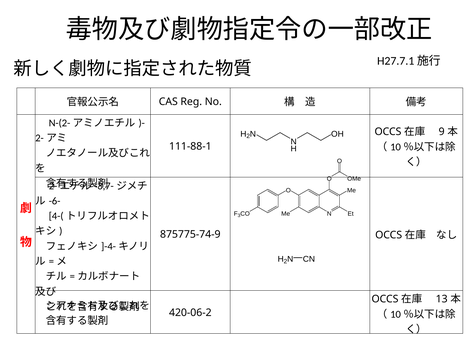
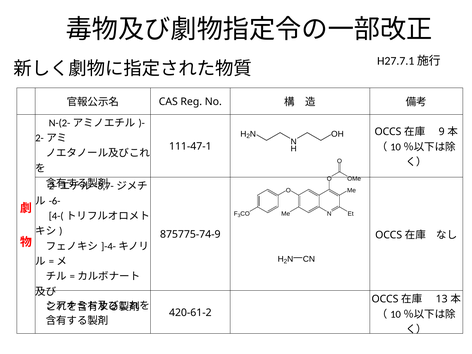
111-88-1: 111-88-1 -> 111-47-1
420-06-2: 420-06-2 -> 420-61-2
